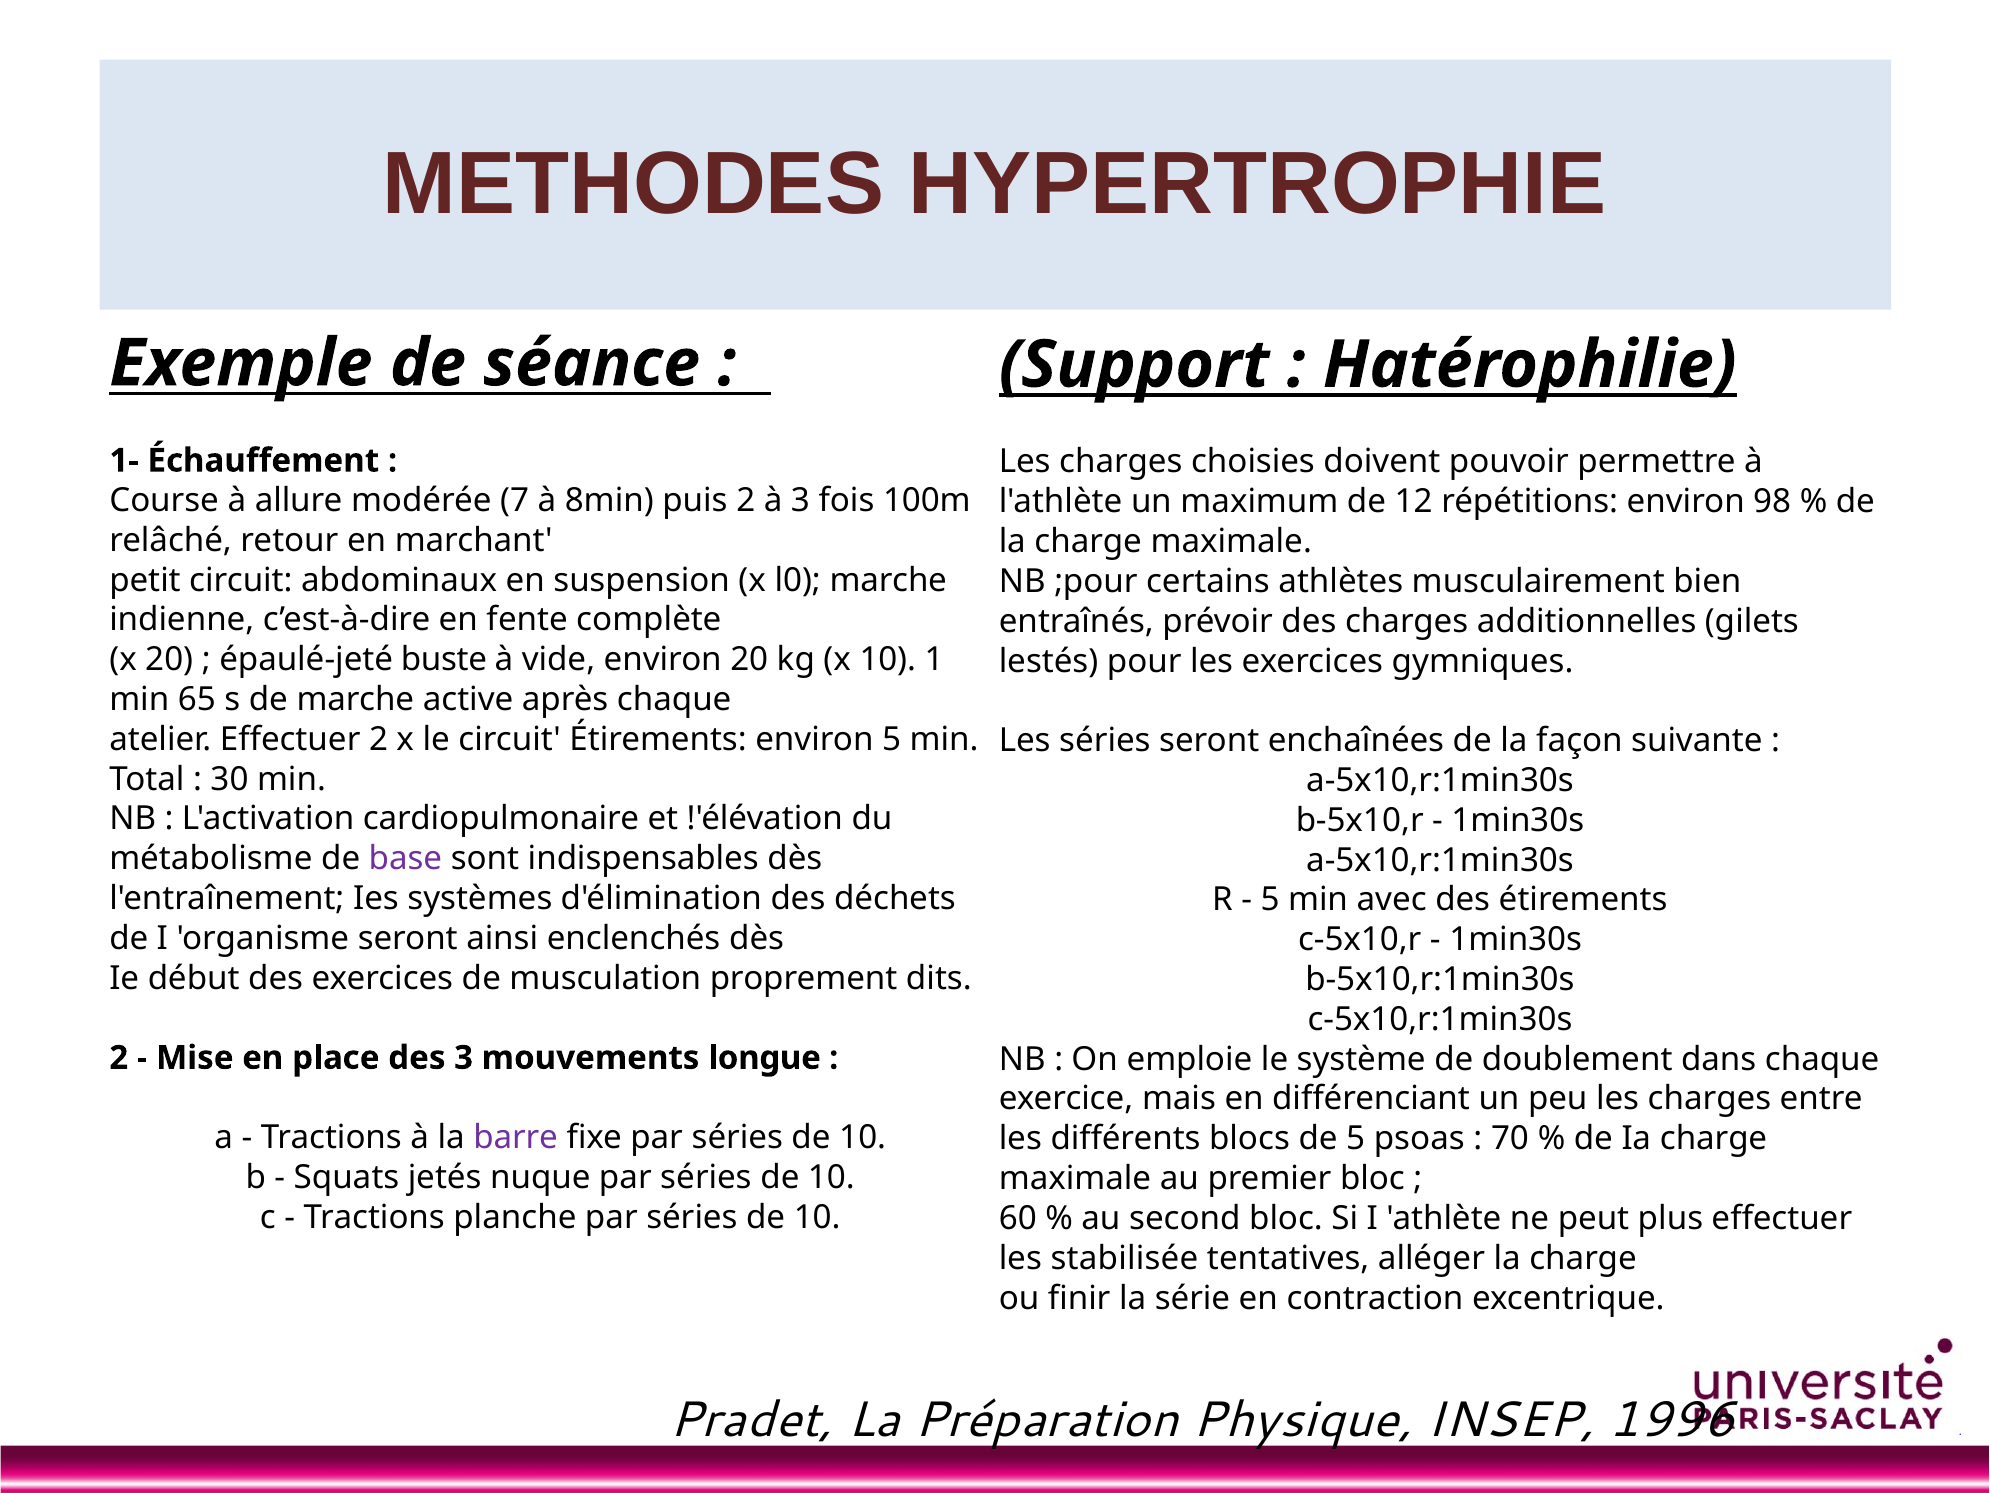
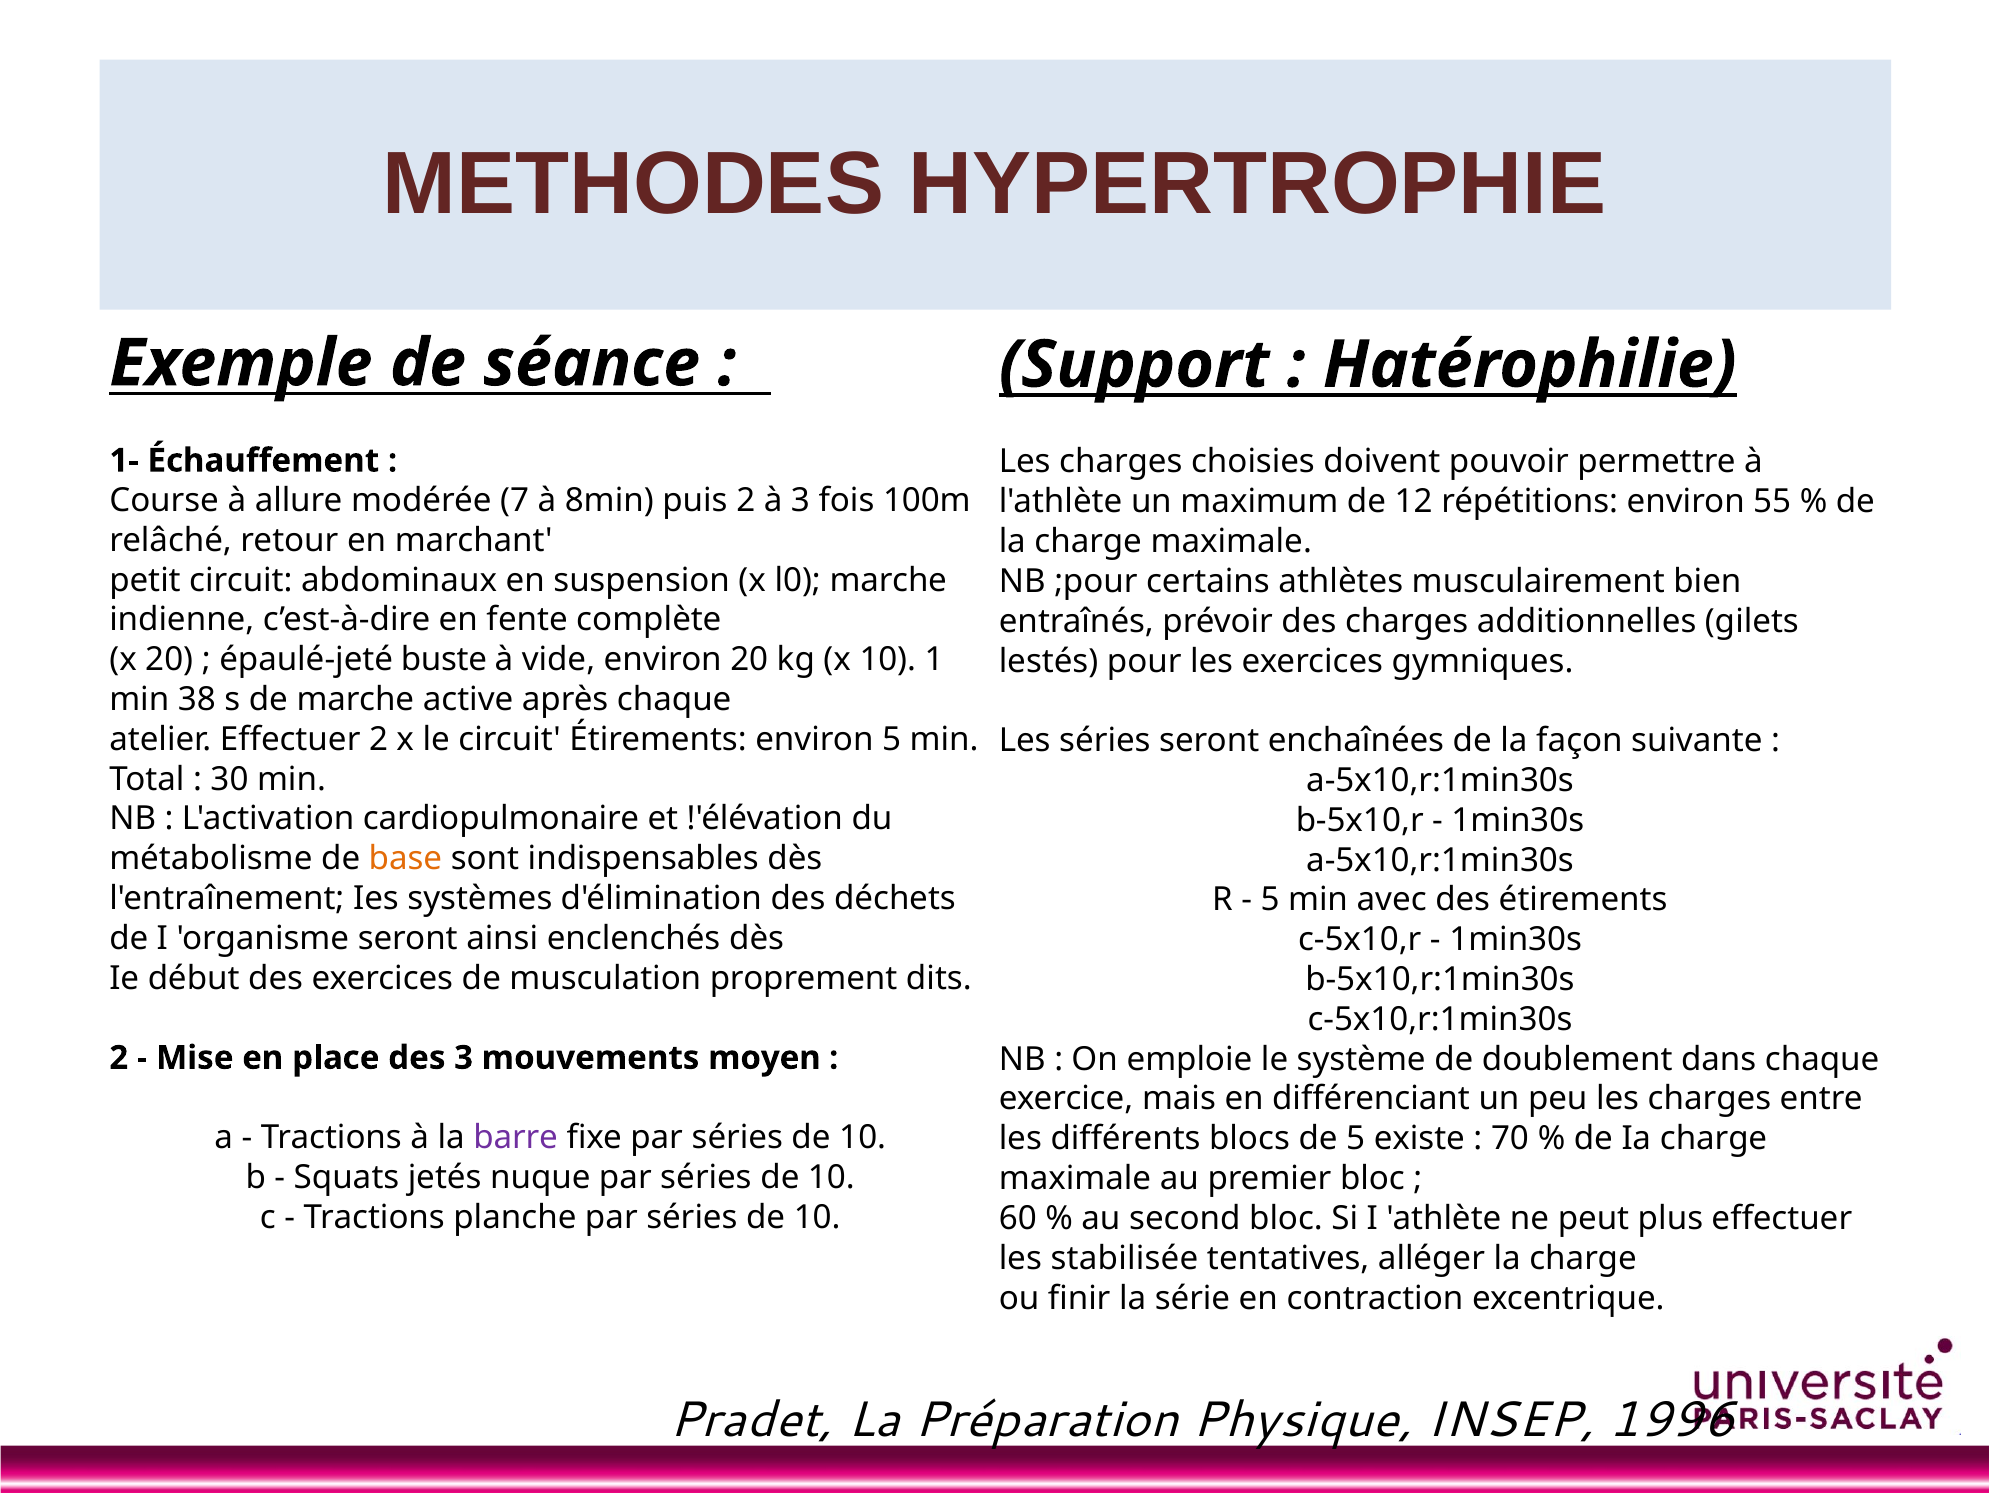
98: 98 -> 55
65: 65 -> 38
base colour: purple -> orange
longue: longue -> moyen
psoas: psoas -> existe
